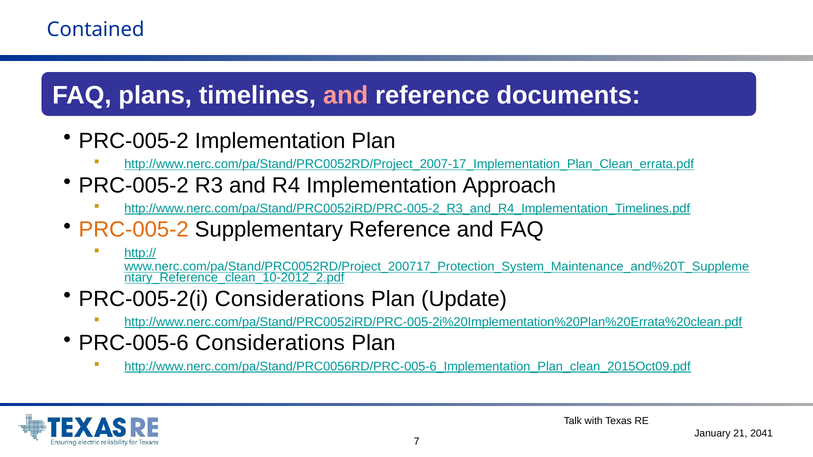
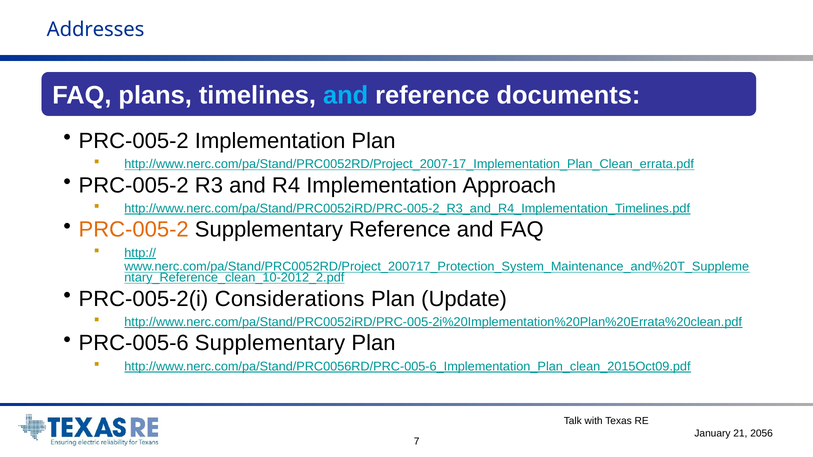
Contained: Contained -> Addresses
and at (346, 96) colour: pink -> light blue
PRC-005-6 Considerations: Considerations -> Supplementary
2041: 2041 -> 2056
